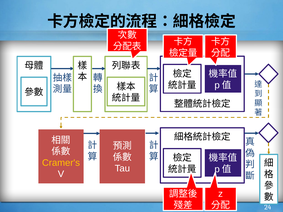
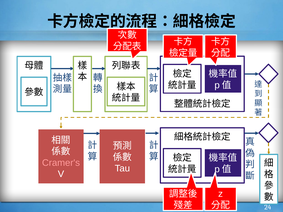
Cramer's colour: yellow -> pink
